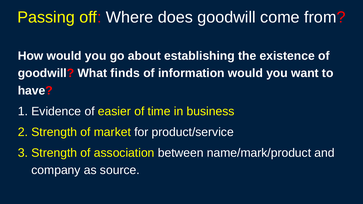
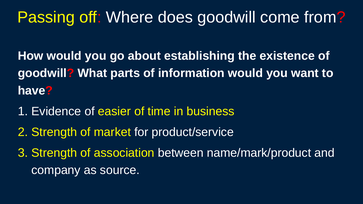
finds: finds -> parts
